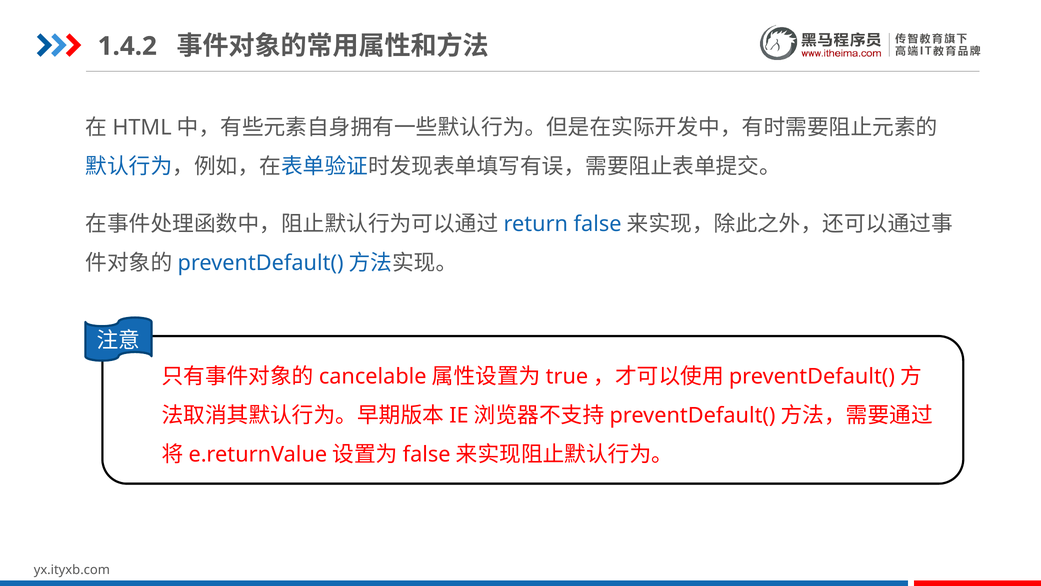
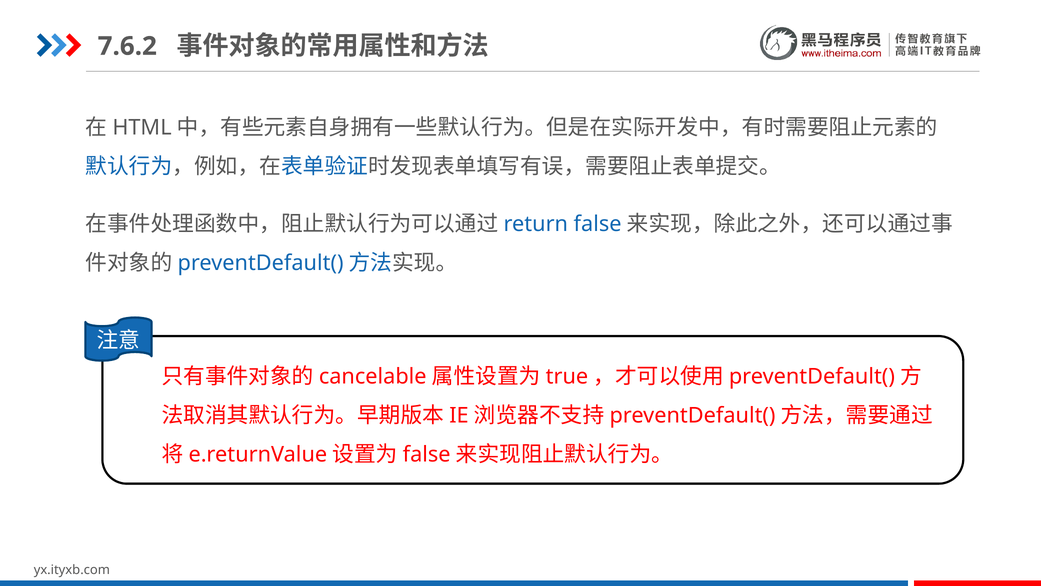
1.4.2: 1.4.2 -> 7.6.2
